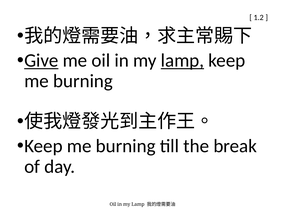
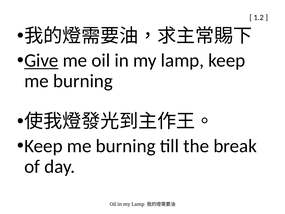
lamp at (182, 60) underline: present -> none
